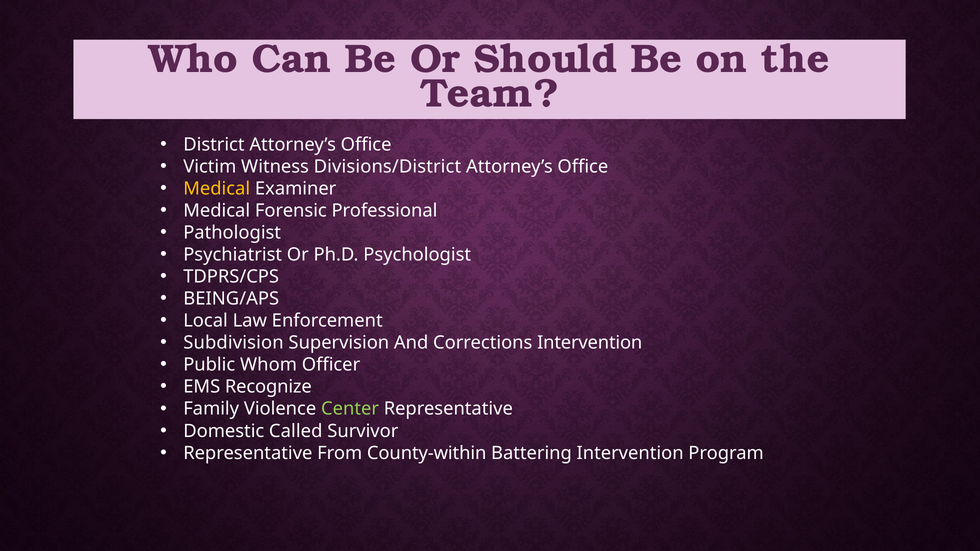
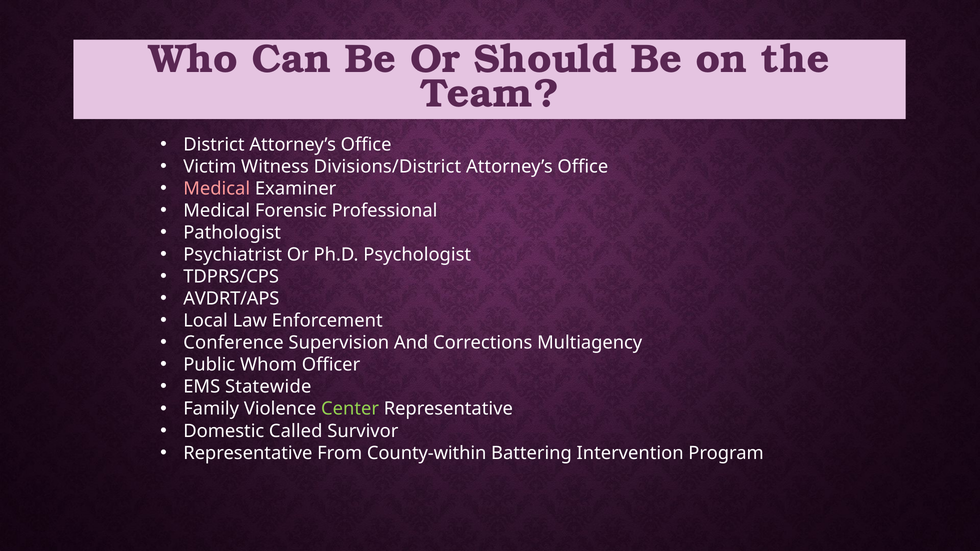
Medical at (217, 189) colour: yellow -> pink
BEING/APS: BEING/APS -> AVDRT/APS
Subdivision: Subdivision -> Conference
Corrections Intervention: Intervention -> Multiagency
Recognize: Recognize -> Statewide
